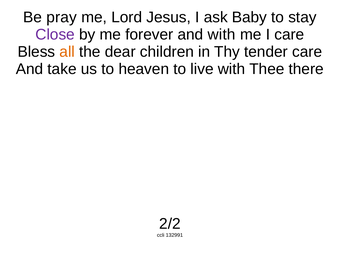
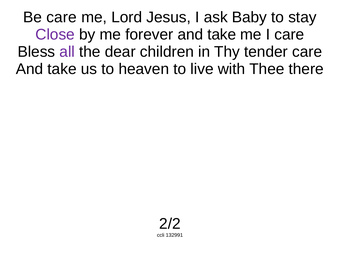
Be pray: pray -> care
forever and with: with -> take
all colour: orange -> purple
